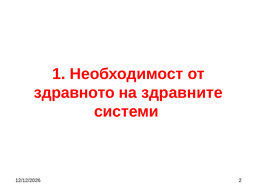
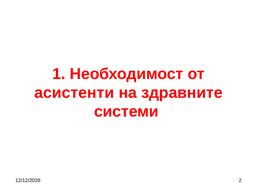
здравното: здравното -> асистенти
